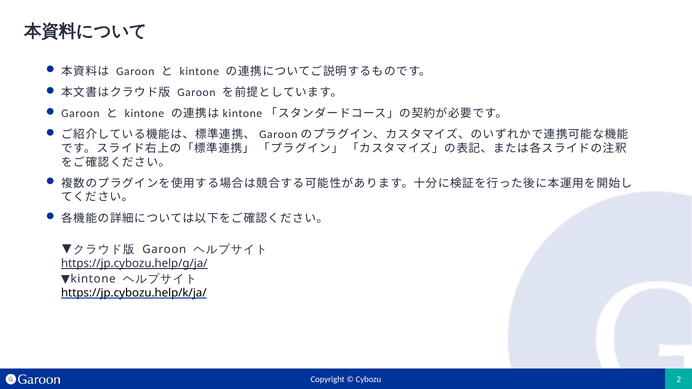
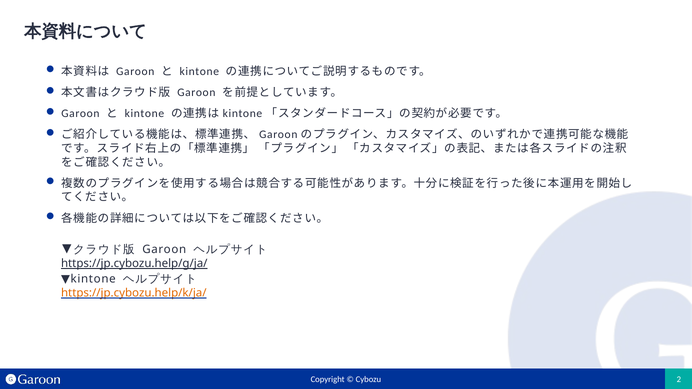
https://jp.cybozu.help/k/ja/ colour: black -> orange
